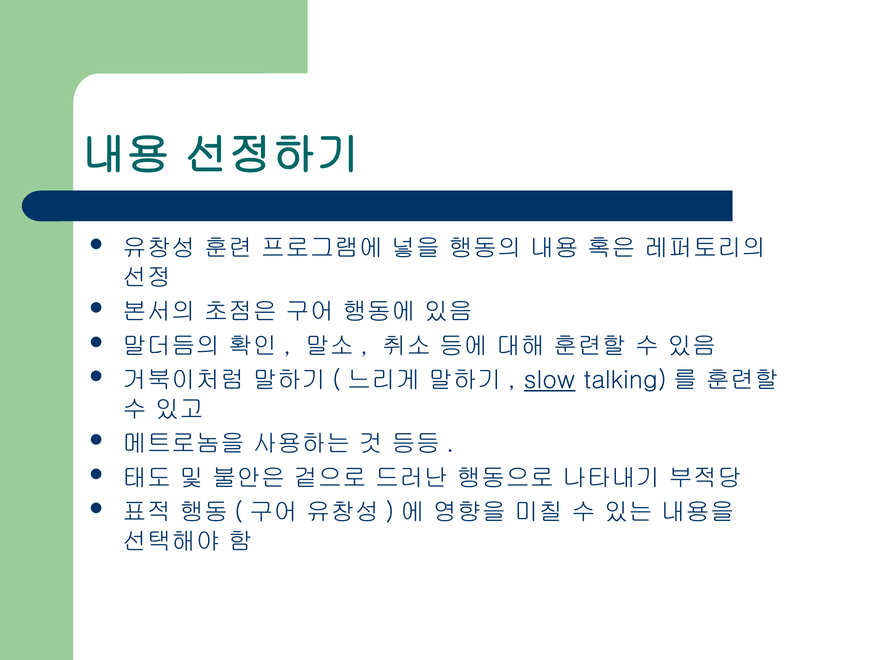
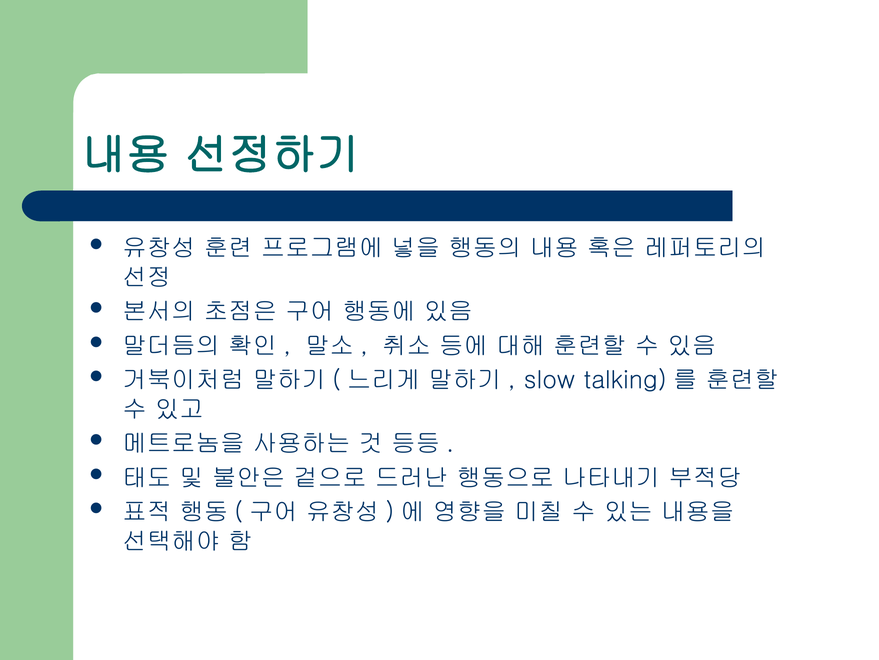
slow underline: present -> none
